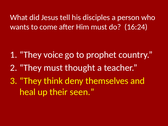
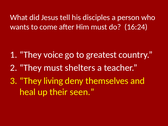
prophet: prophet -> greatest
thought: thought -> shelters
think: think -> living
